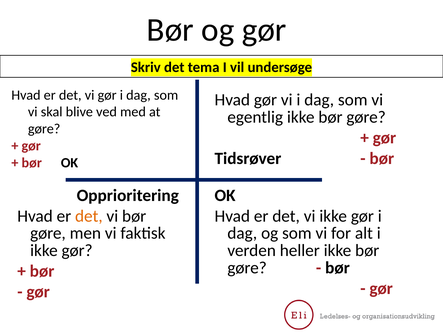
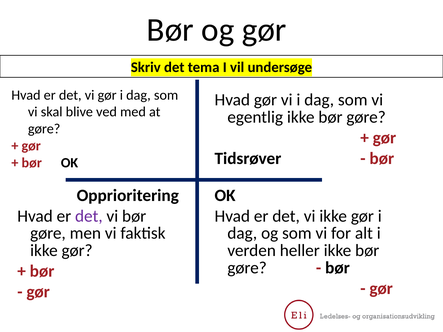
det at (89, 216) colour: orange -> purple
